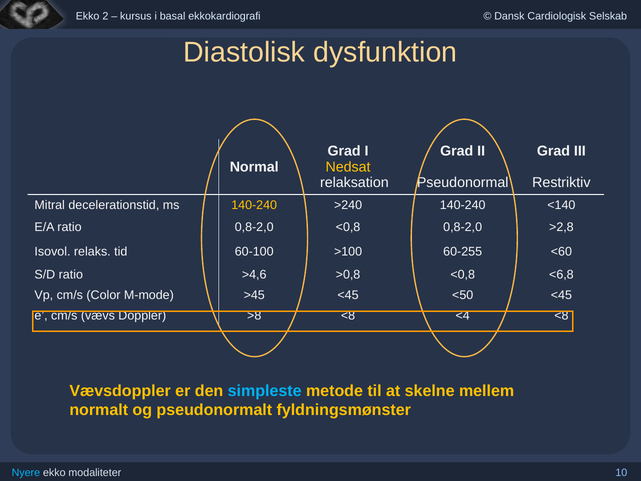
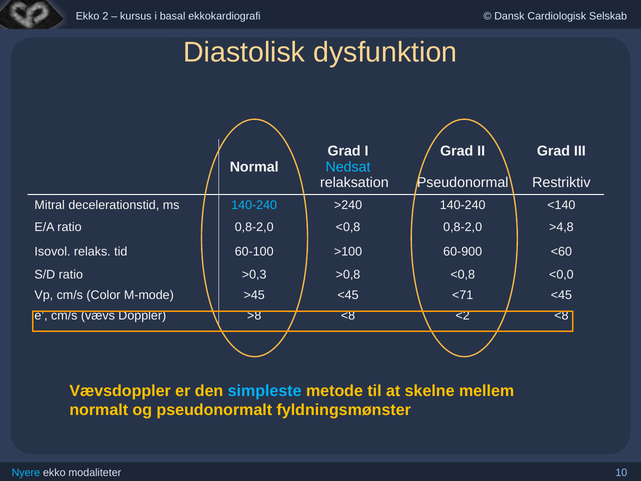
Nedsat colour: yellow -> light blue
140-240 at (254, 205) colour: yellow -> light blue
>2,8: >2,8 -> >4,8
60-255: 60-255 -> 60-900
>4,6: >4,6 -> >0,3
<6,8: <6,8 -> <0,0
<50: <50 -> <71
<4: <4 -> <2
